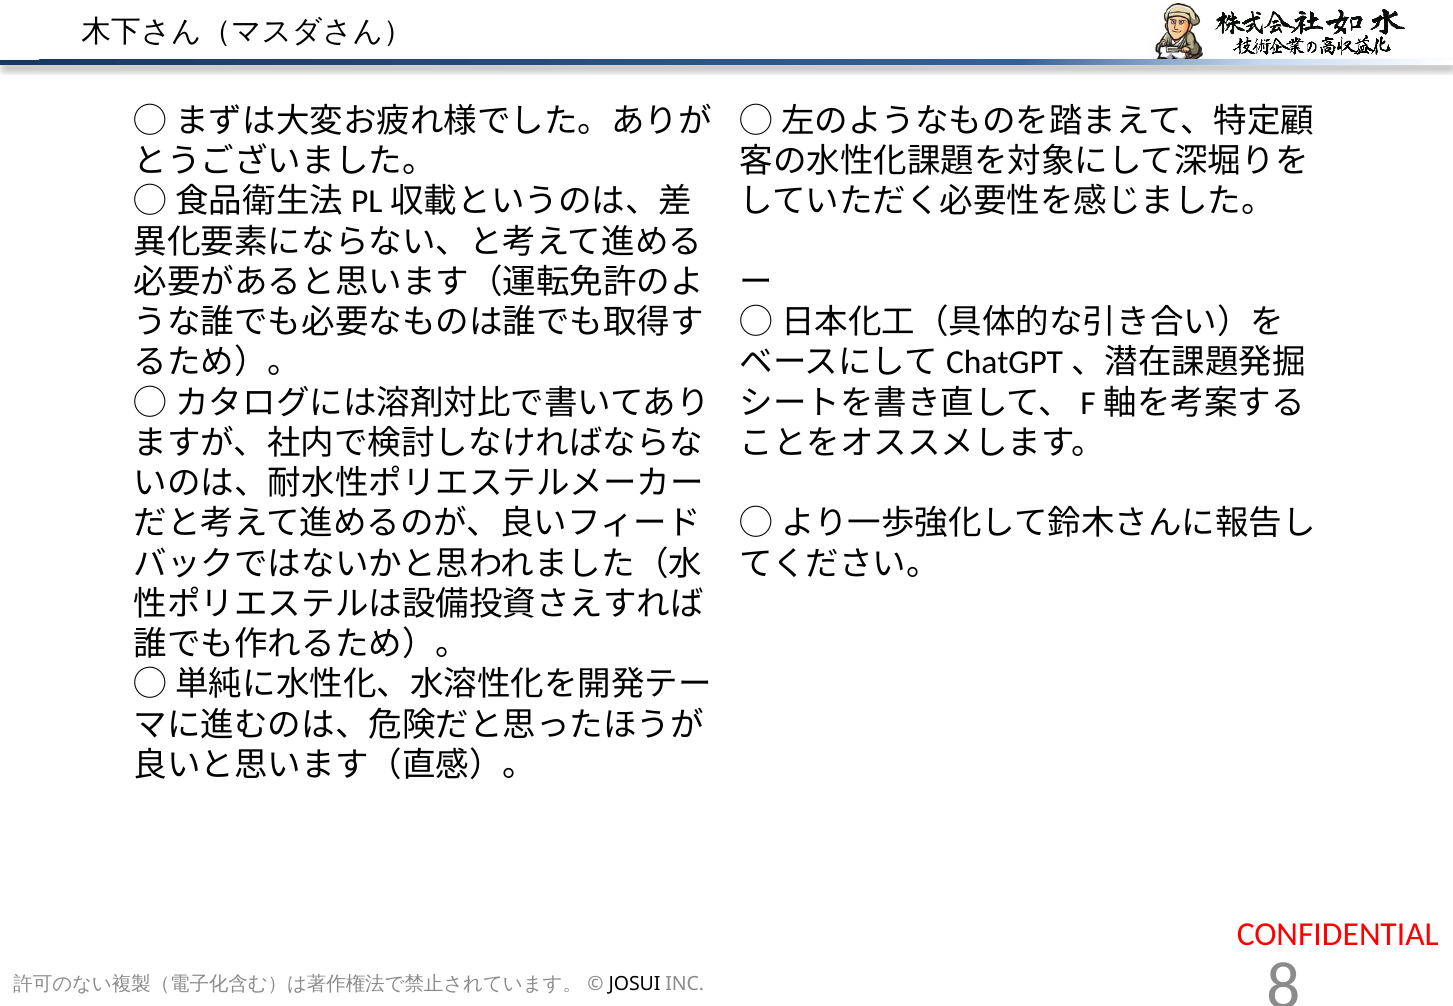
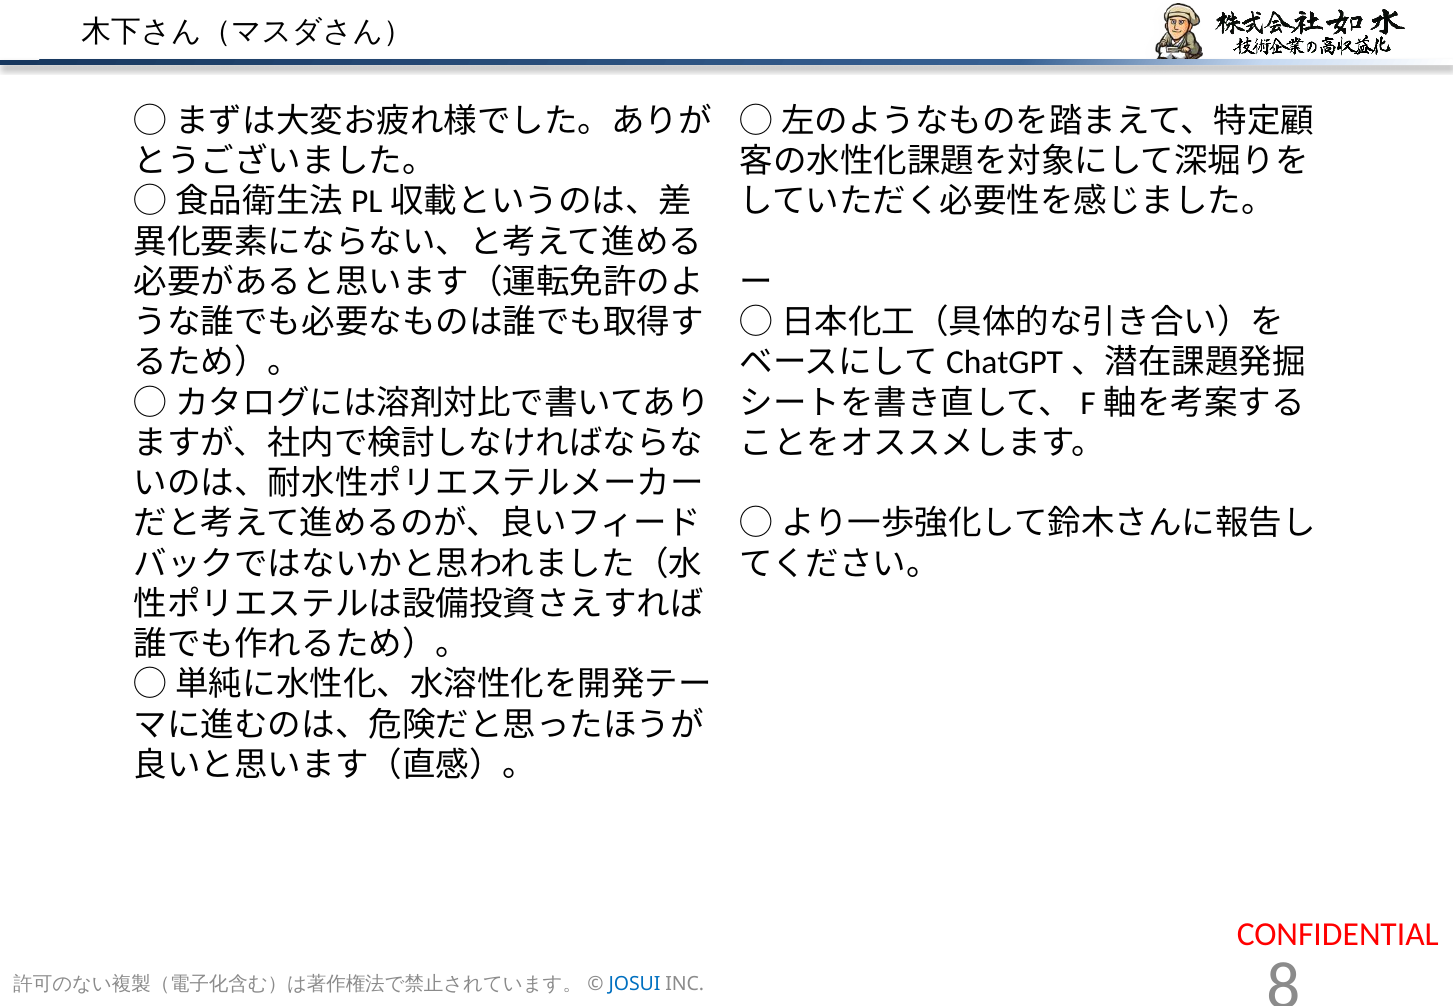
JOSUI colour: black -> blue
